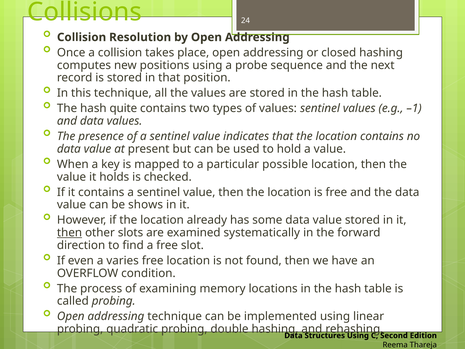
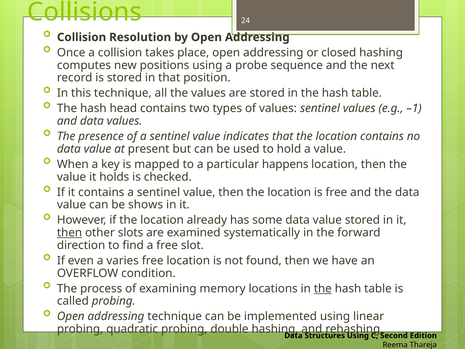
quite: quite -> head
possible: possible -> happens
the at (323, 288) underline: none -> present
